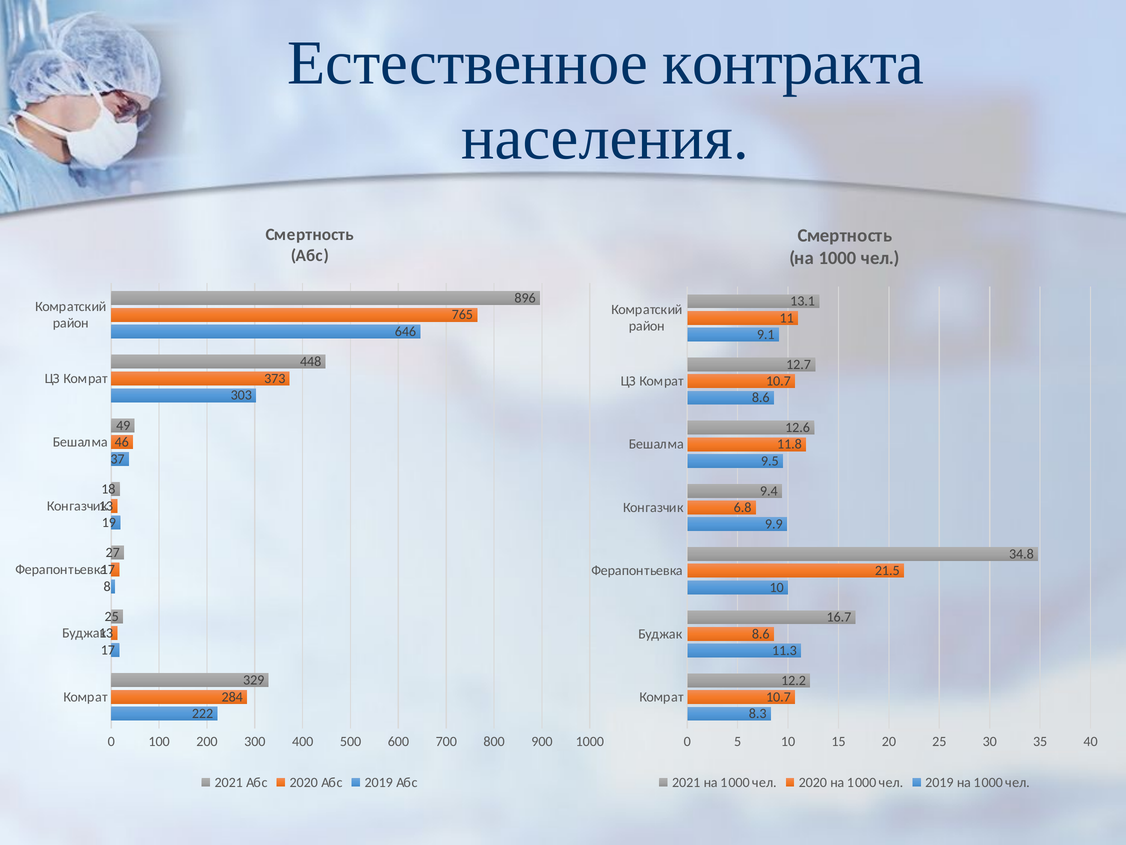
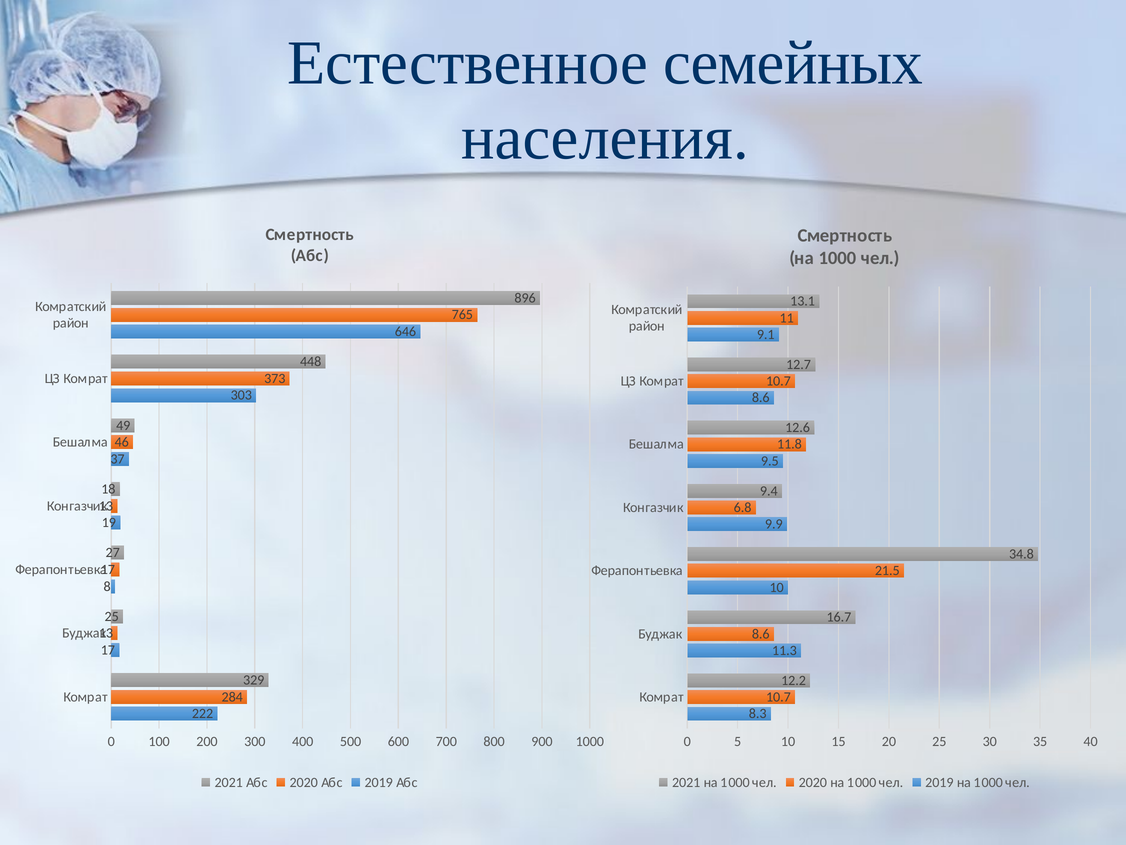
контракта: контракта -> семейных
